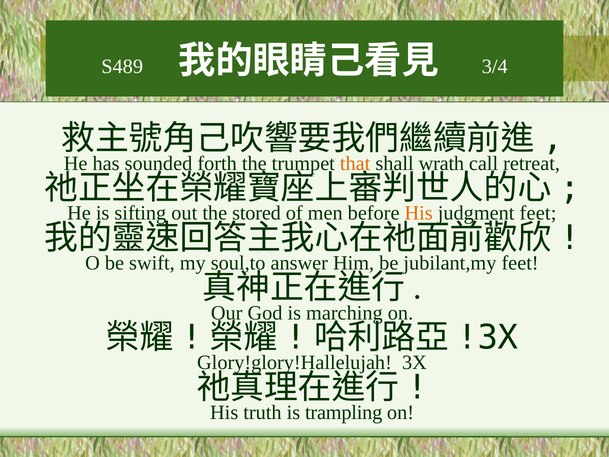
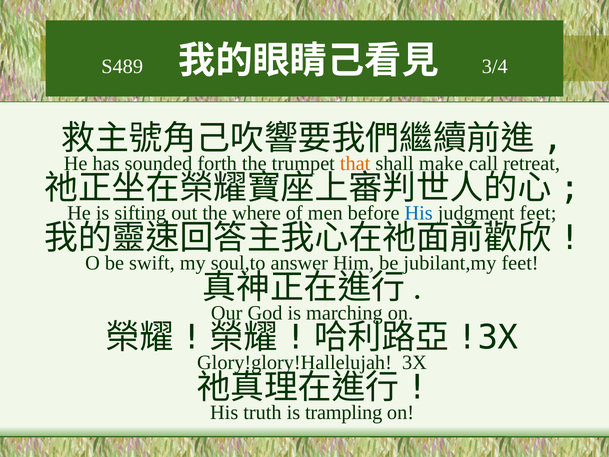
wrath: wrath -> make
stored: stored -> where
His at (419, 213) colour: orange -> blue
